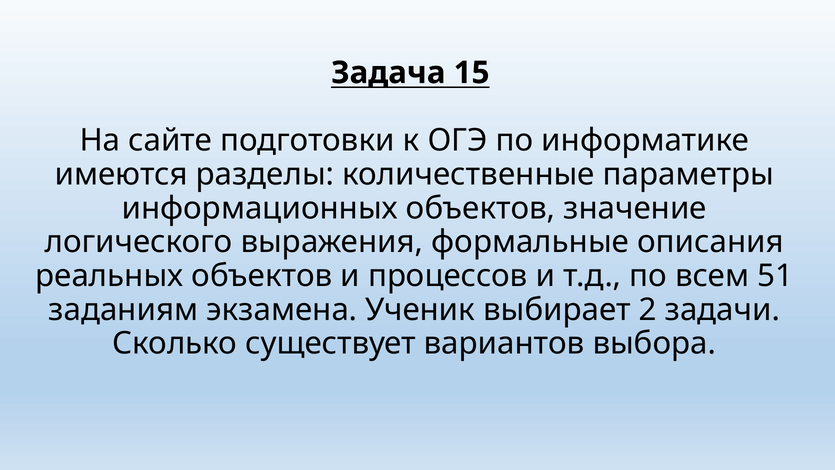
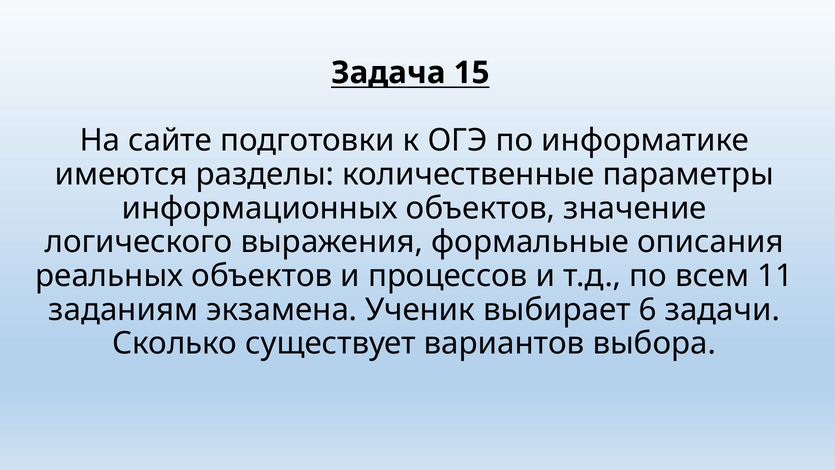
51: 51 -> 11
2: 2 -> 6
